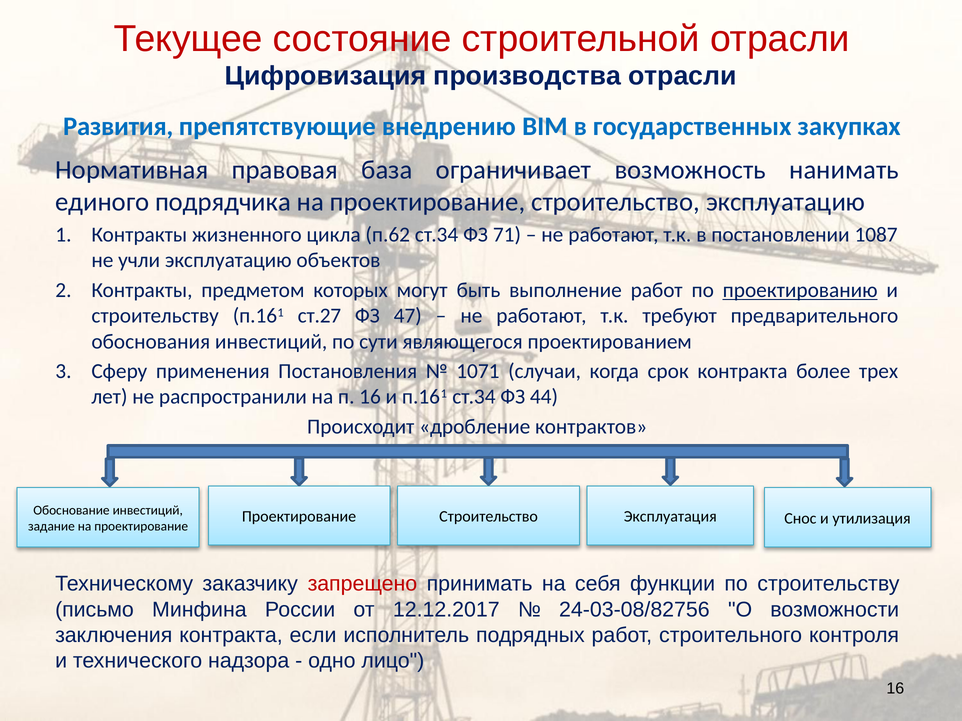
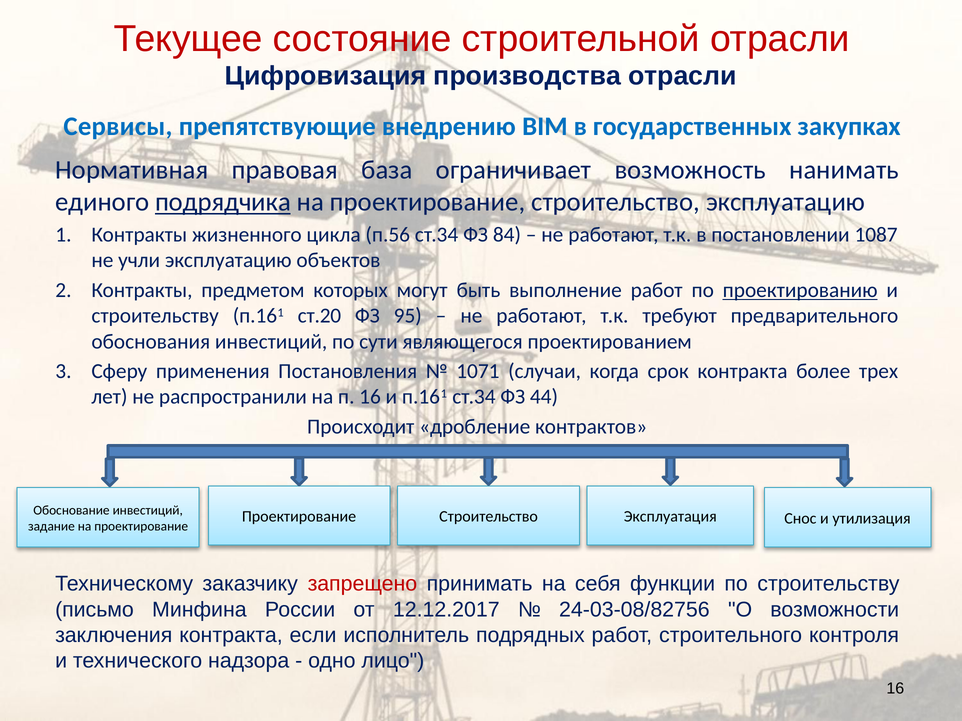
Развития: Развития -> Сервисы
подрядчика underline: none -> present
п.62: п.62 -> п.56
71: 71 -> 84
ст.27: ст.27 -> ст.20
47: 47 -> 95
